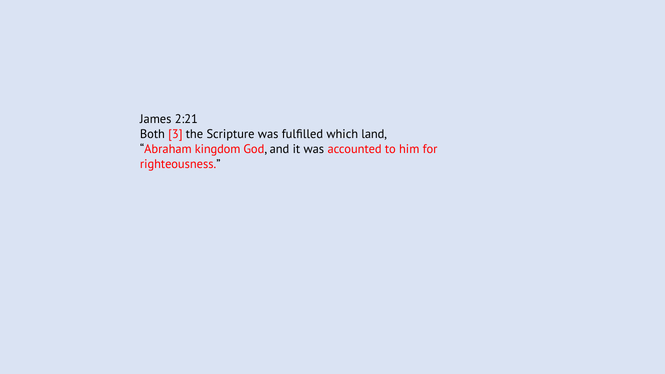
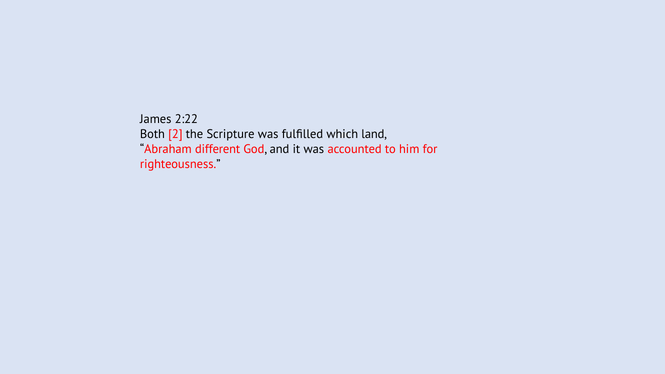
2:21: 2:21 -> 2:22
3: 3 -> 2
kingdom: kingdom -> different
